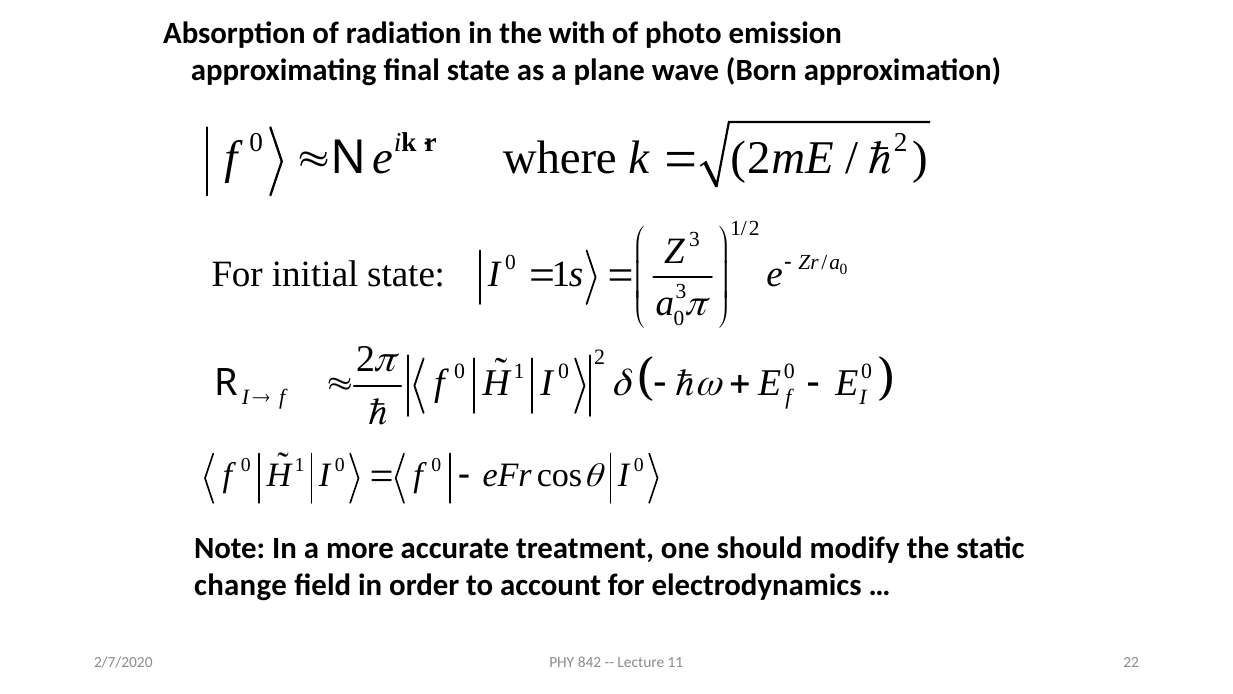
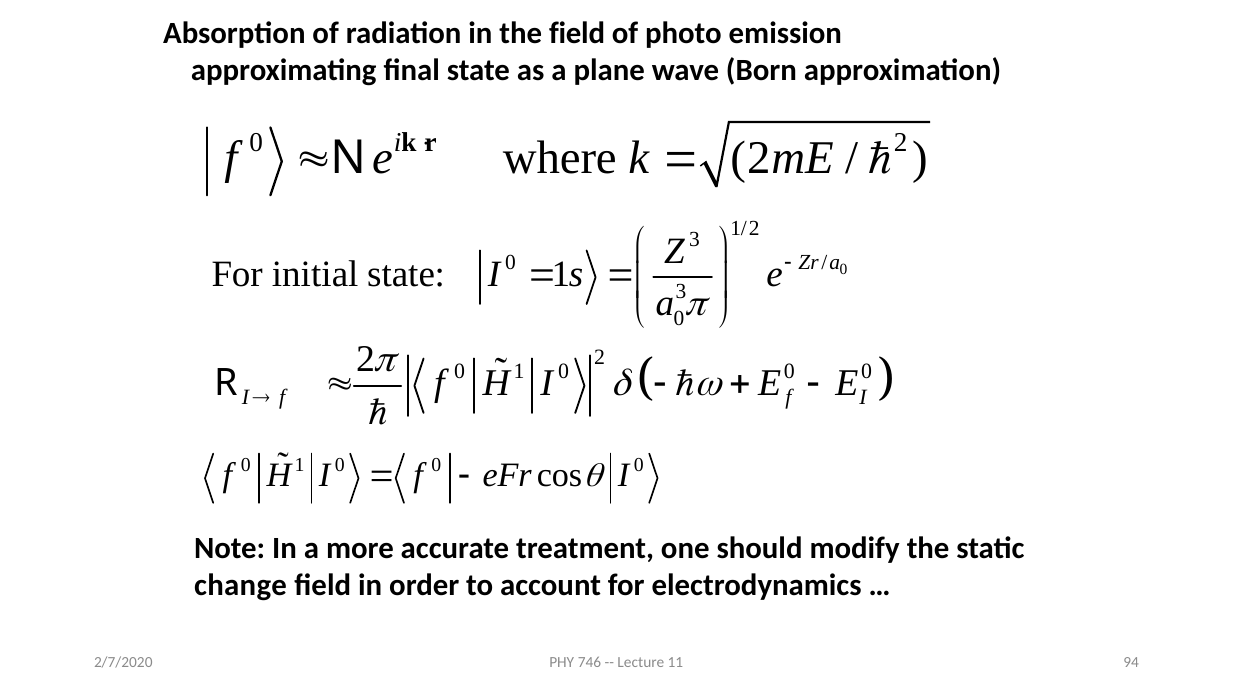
the with: with -> field
842: 842 -> 746
22: 22 -> 94
